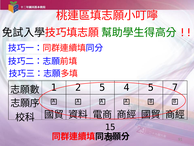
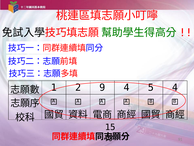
2 5: 5 -> 9
5 7: 7 -> 4
